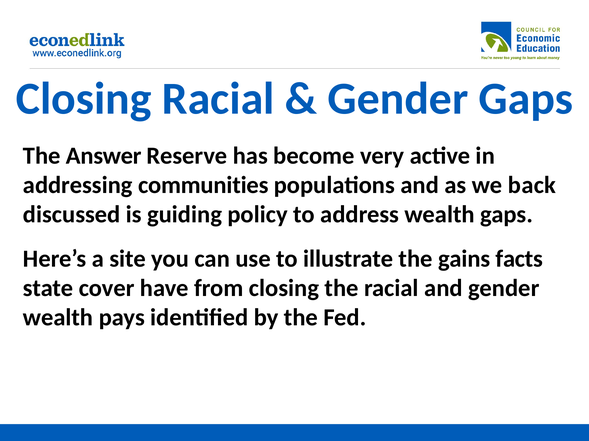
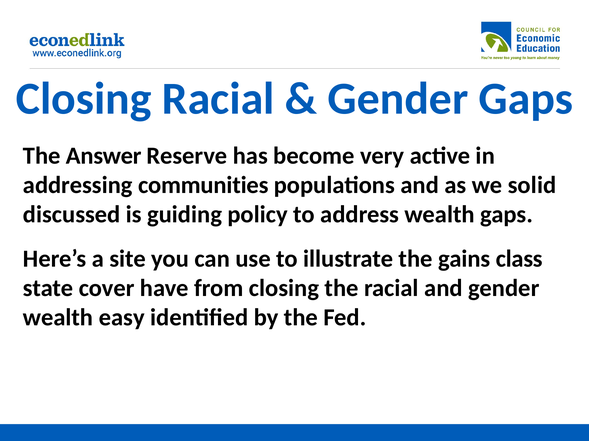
back: back -> solid
facts: facts -> class
pays: pays -> easy
